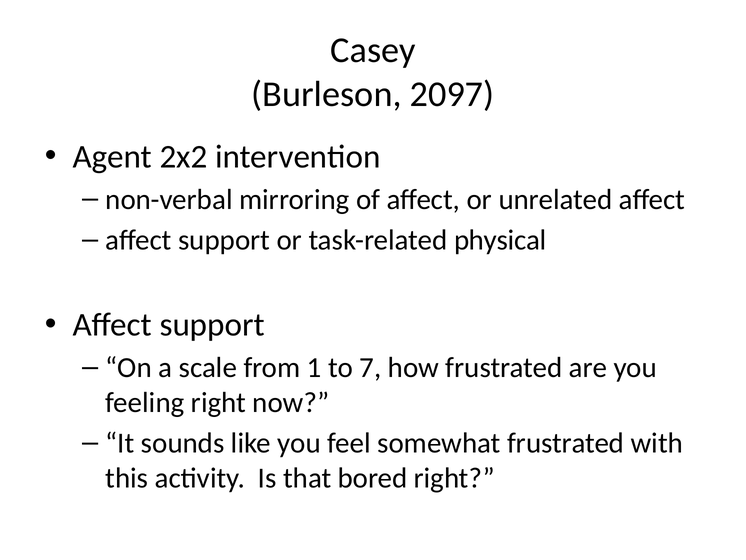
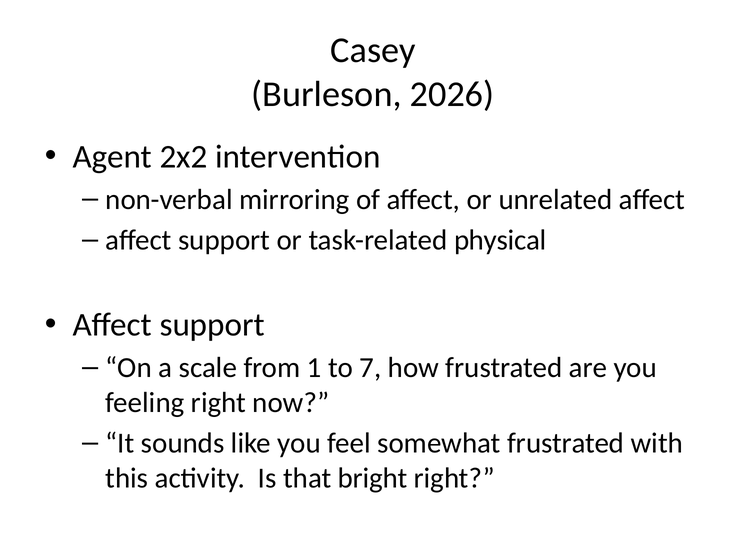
2097: 2097 -> 2026
bored: bored -> bright
